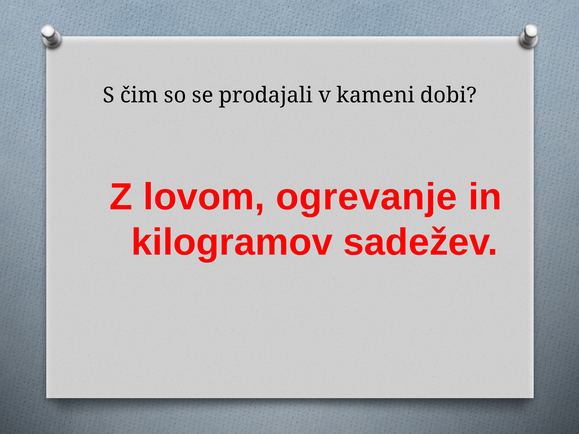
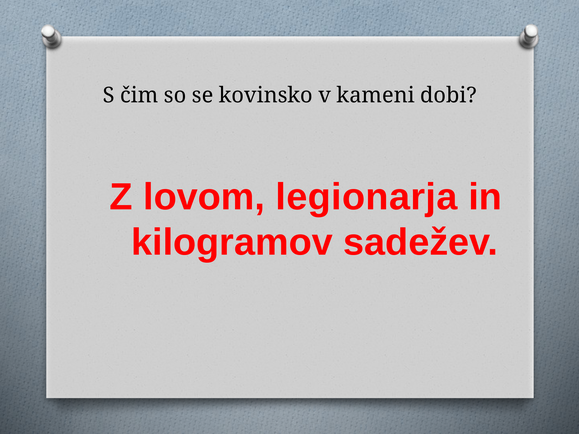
prodajali: prodajali -> kovinsko
ogrevanje: ogrevanje -> legionarja
